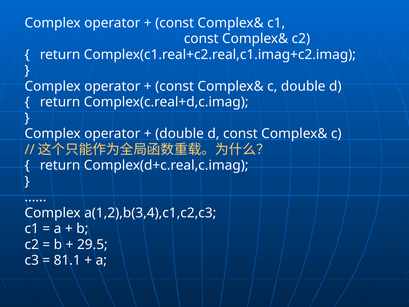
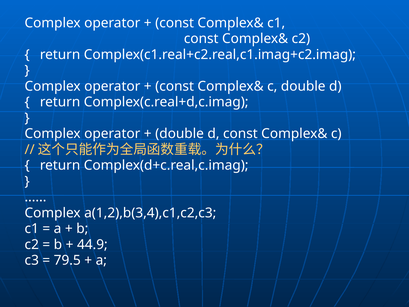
29.5: 29.5 -> 44.9
81.1: 81.1 -> 79.5
